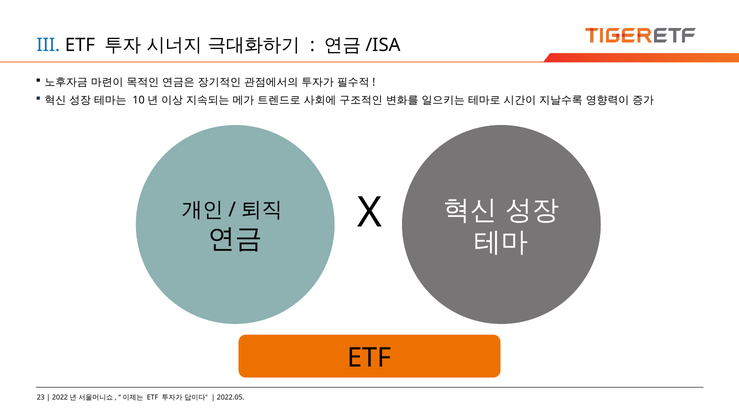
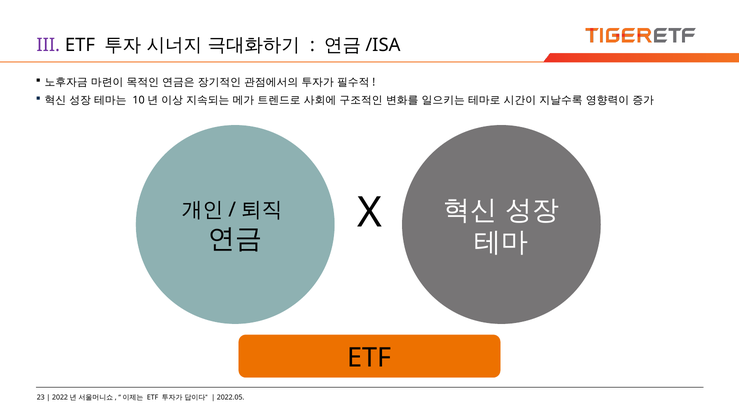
III colour: blue -> purple
